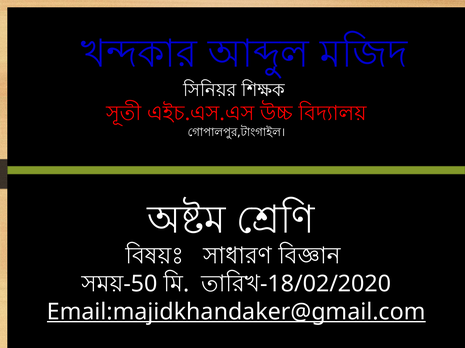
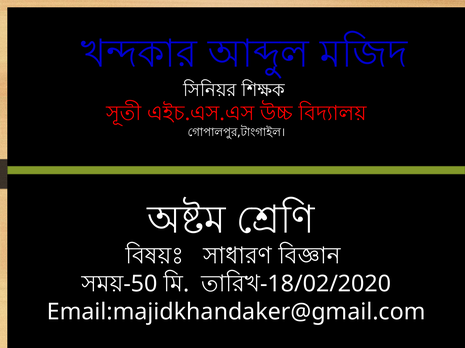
Email:majidkhandaker@gmail.com underline: present -> none
